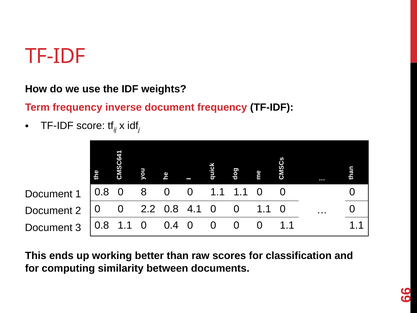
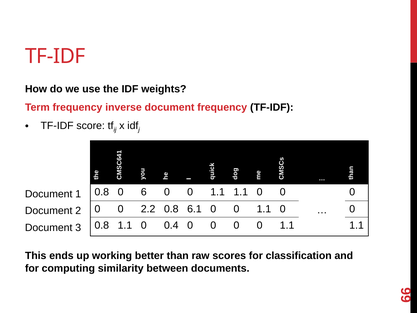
0 8: 8 -> 6
4.1: 4.1 -> 6.1
